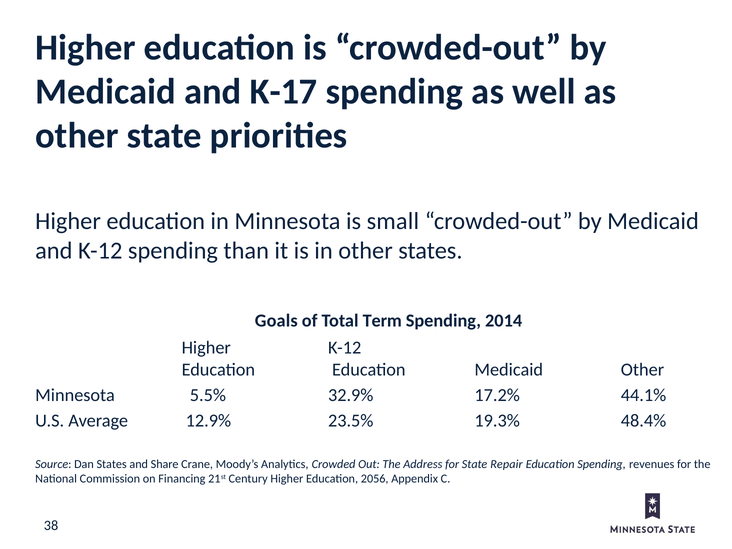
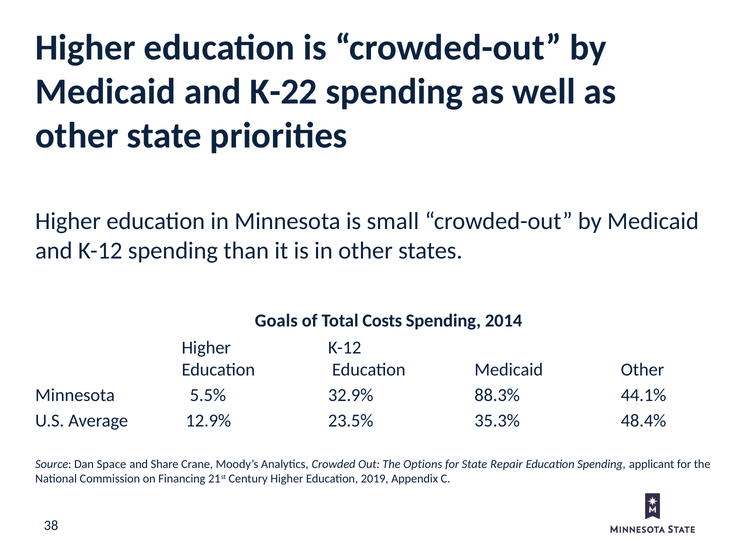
K-17: K-17 -> K-22
Term: Term -> Costs
17.2%: 17.2% -> 88.3%
19.3%: 19.3% -> 35.3%
Dan States: States -> Space
Address: Address -> Options
revenues: revenues -> applicant
2056: 2056 -> 2019
